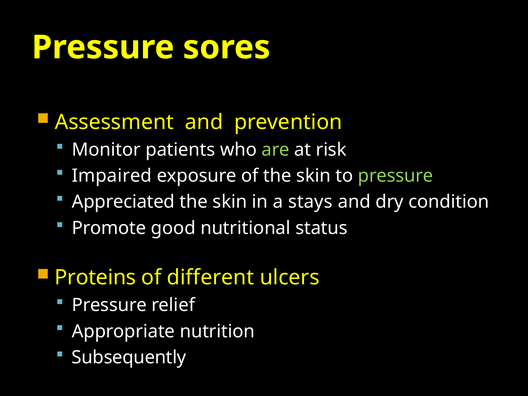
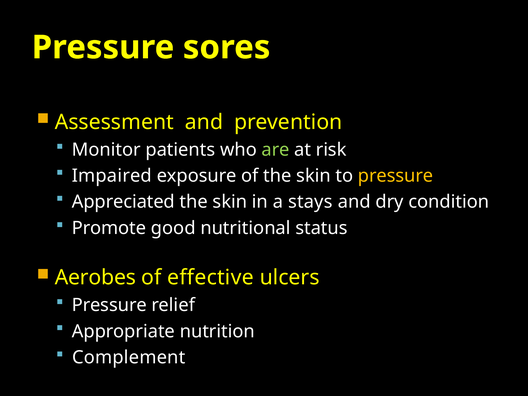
pressure at (396, 176) colour: light green -> yellow
Proteins: Proteins -> Aerobes
different: different -> effective
Subsequently: Subsequently -> Complement
